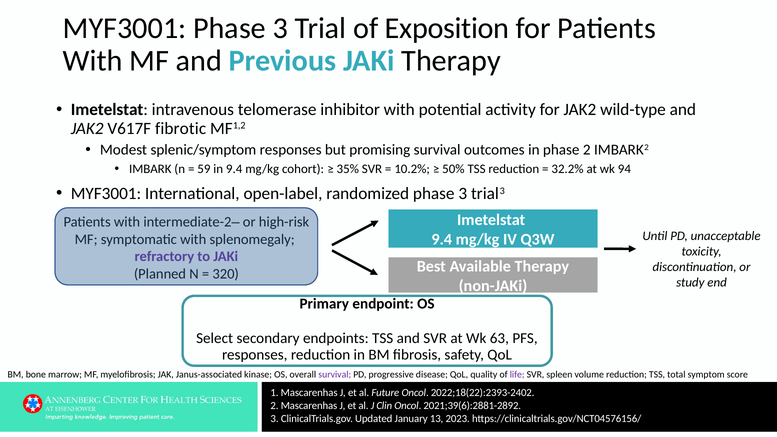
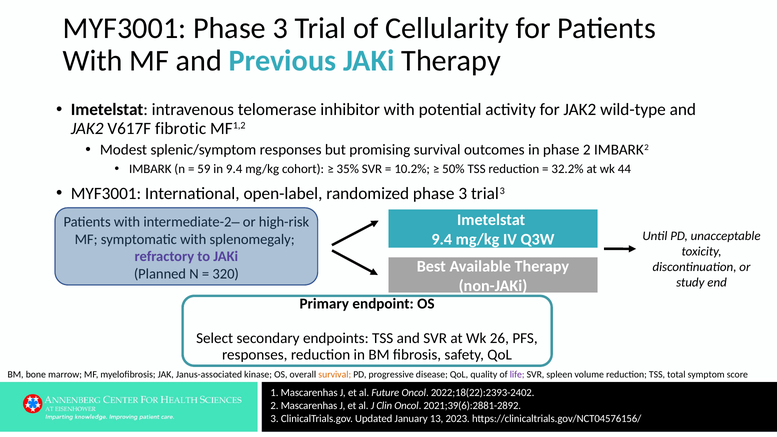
Exposition: Exposition -> Cellularity
94: 94 -> 44
63: 63 -> 26
survival at (335, 375) colour: purple -> orange
